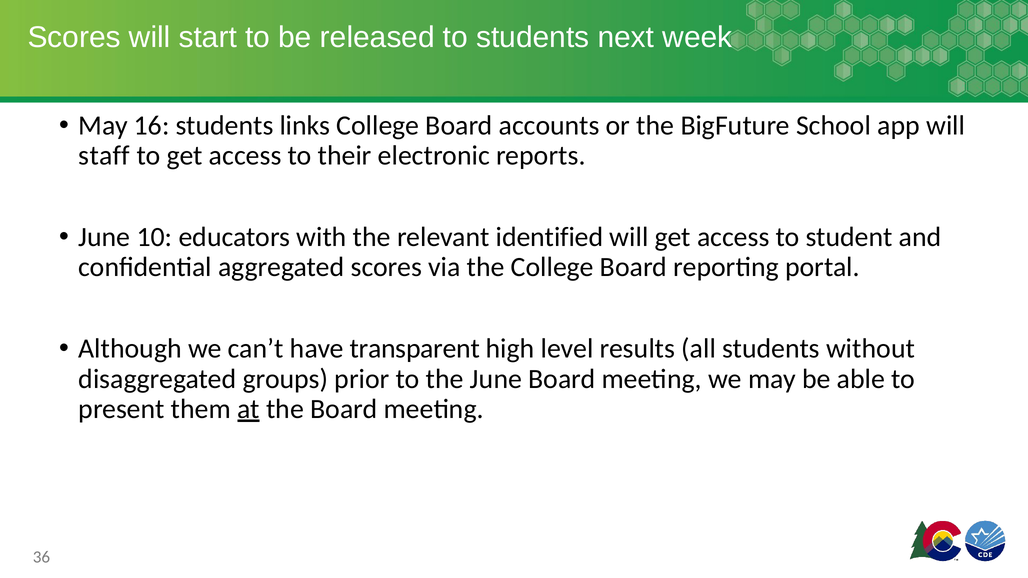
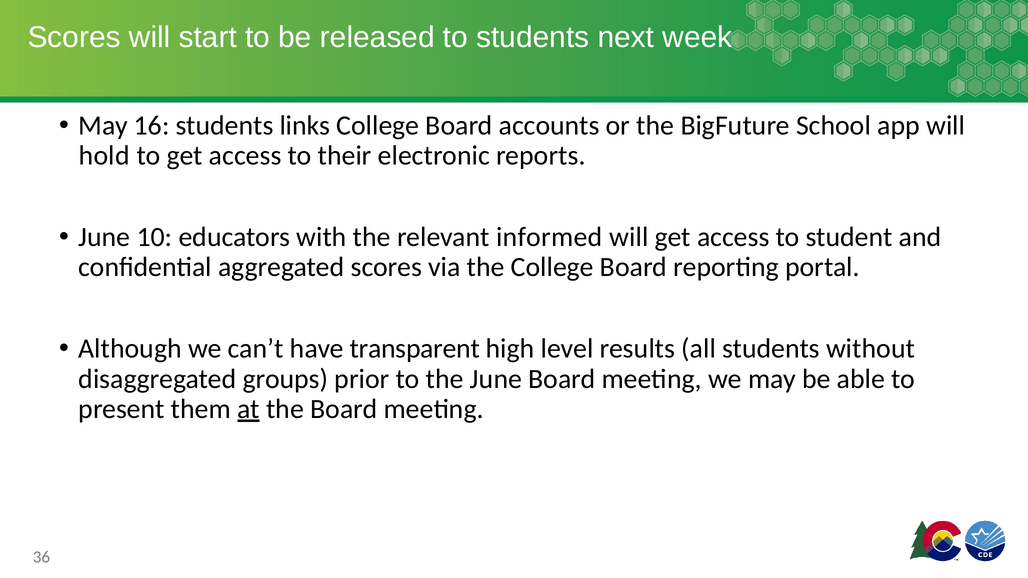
staff: staff -> hold
identified: identified -> informed
